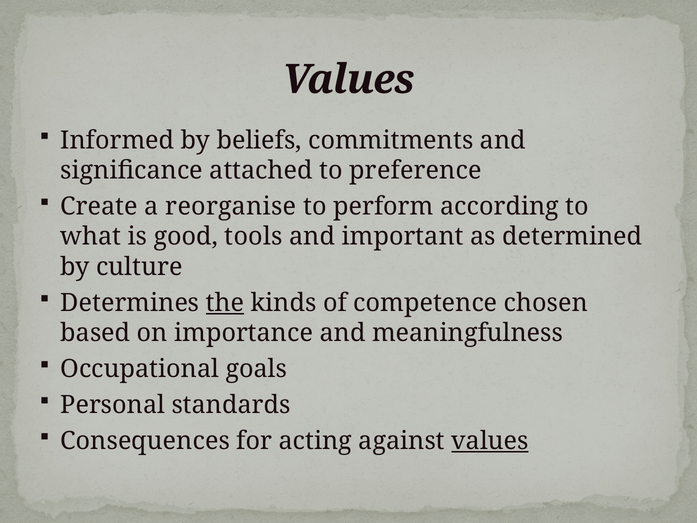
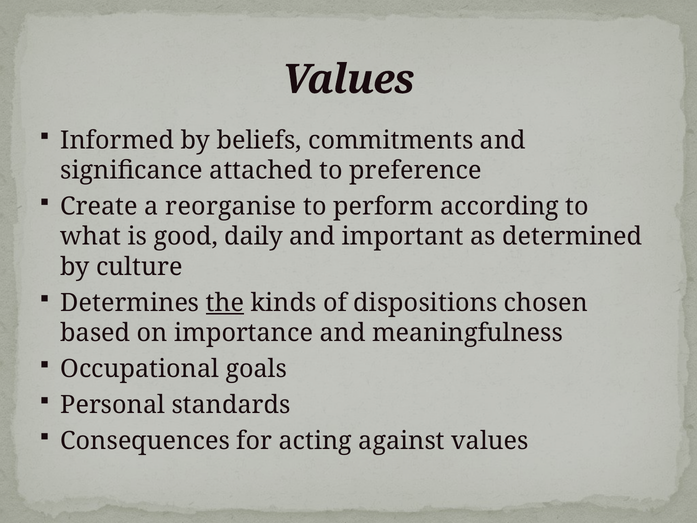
tools: tools -> daily
competence: competence -> dispositions
values at (490, 441) underline: present -> none
